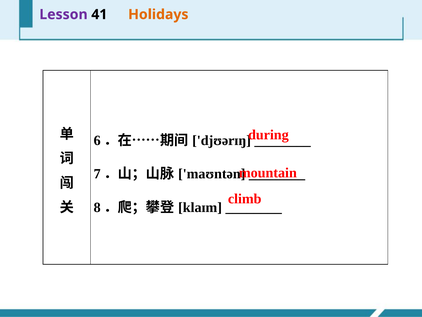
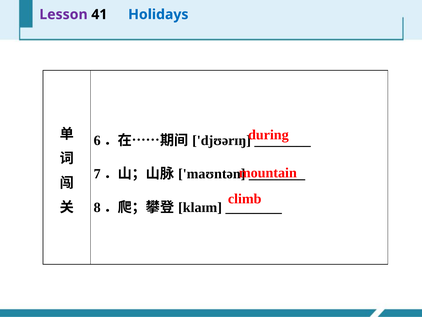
Holidays colour: orange -> blue
